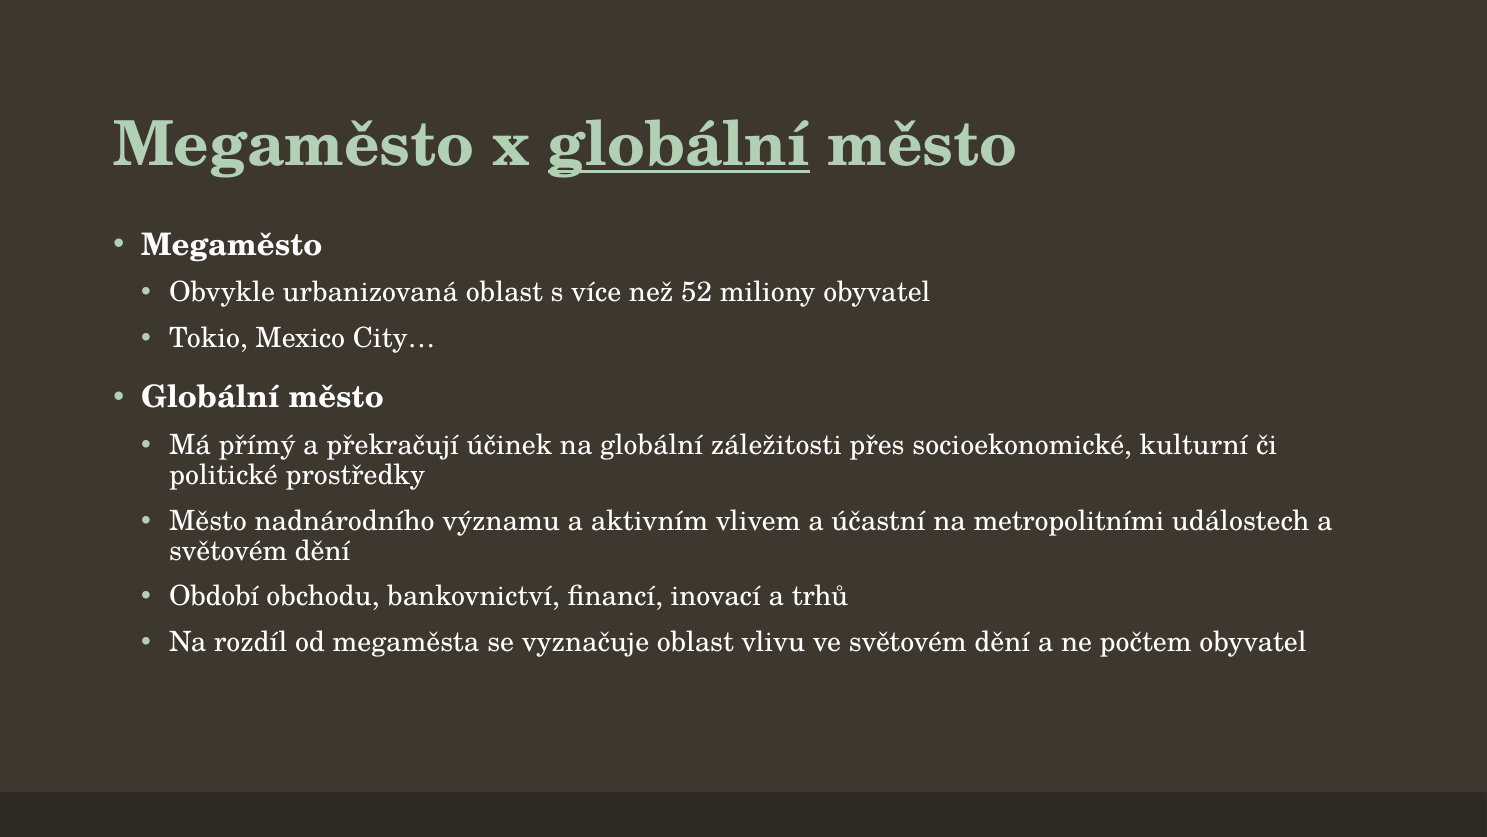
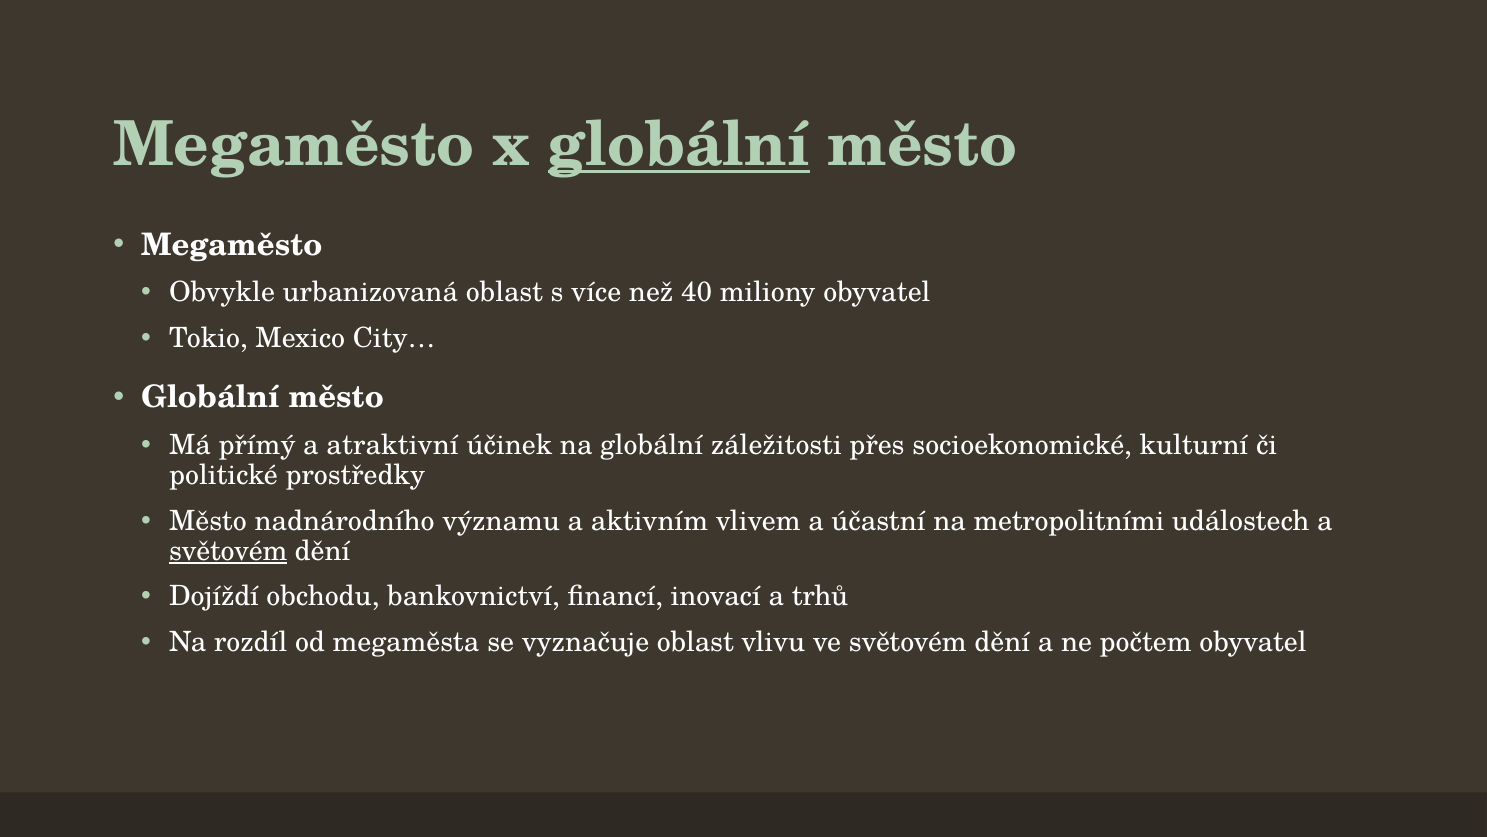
52: 52 -> 40
překračují: překračují -> atraktivní
světovém at (228, 551) underline: none -> present
Období: Období -> Dojíždí
